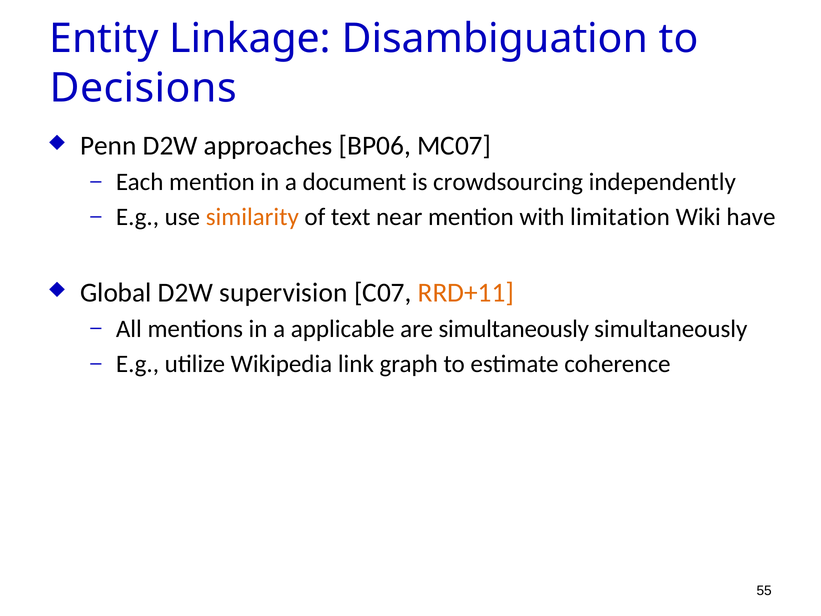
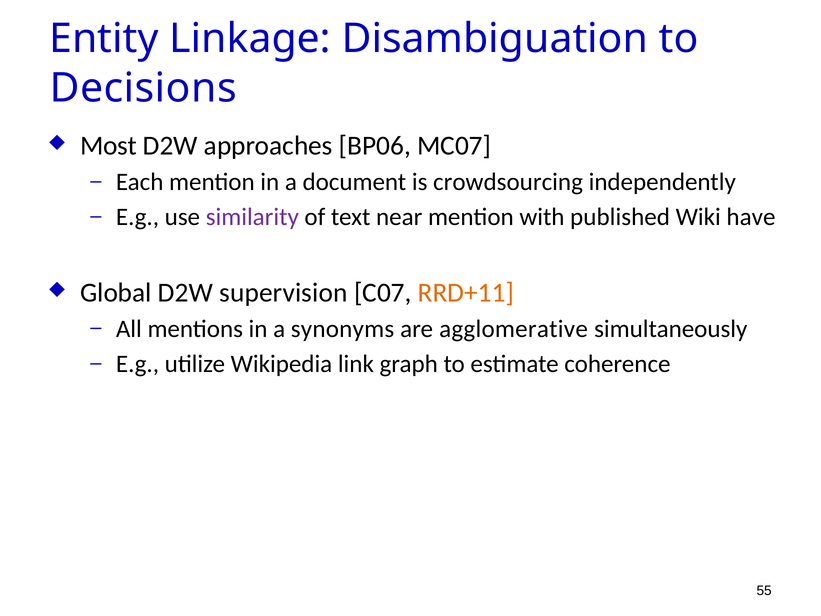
Penn: Penn -> Most
similarity colour: orange -> purple
limitation: limitation -> published
applicable: applicable -> synonyms
are simultaneously: simultaneously -> agglomerative
